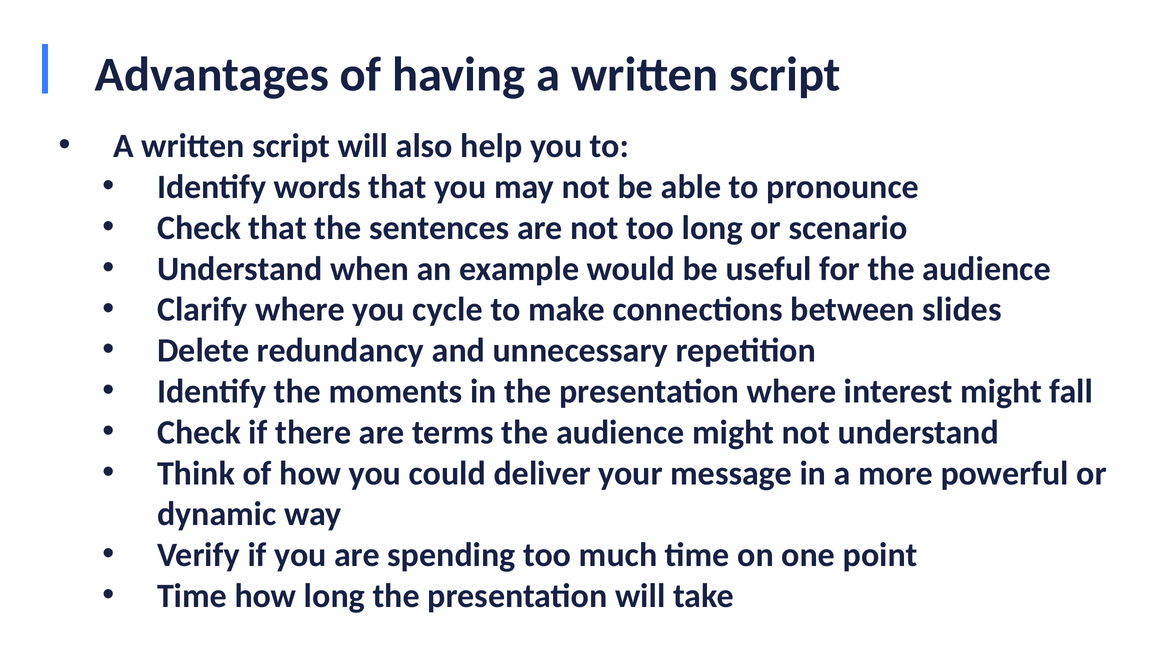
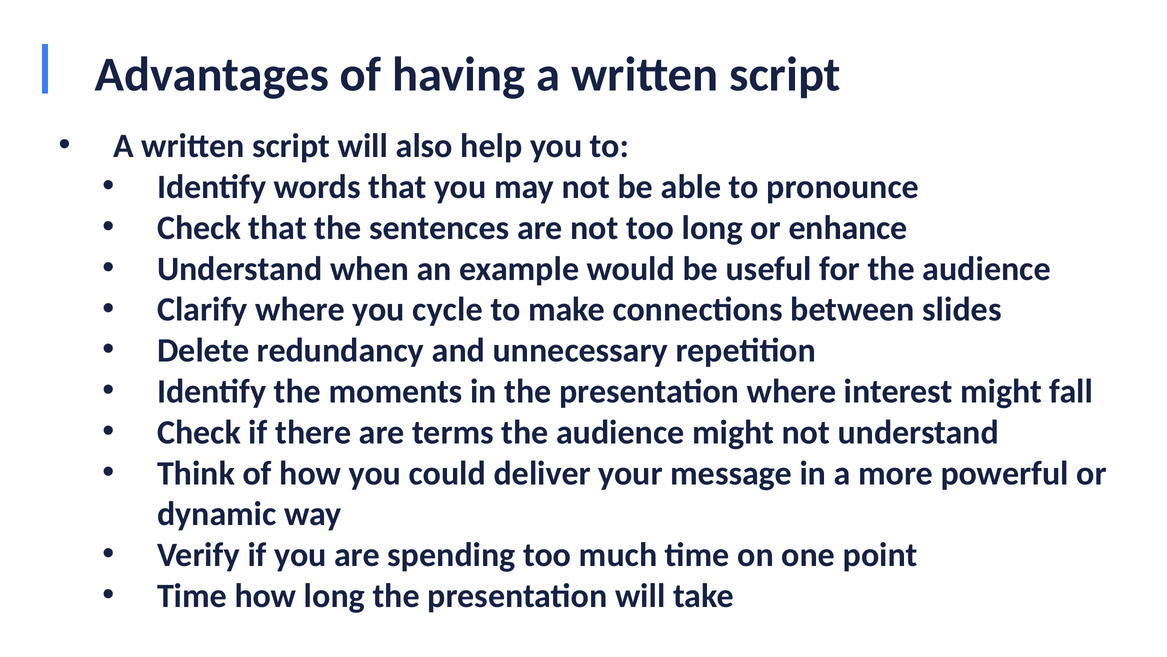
scenario: scenario -> enhance
